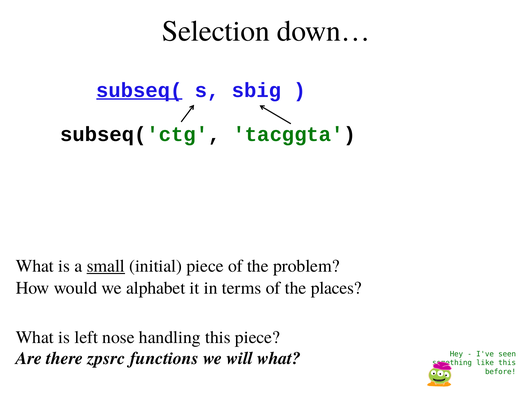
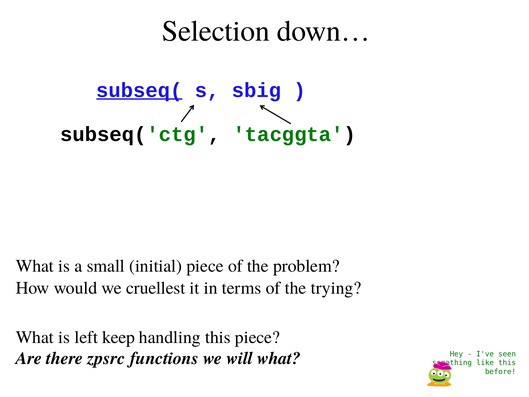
small underline: present -> none
alphabet: alphabet -> cruellest
places: places -> trying
nose: nose -> keep
